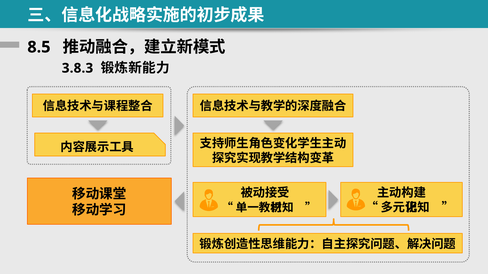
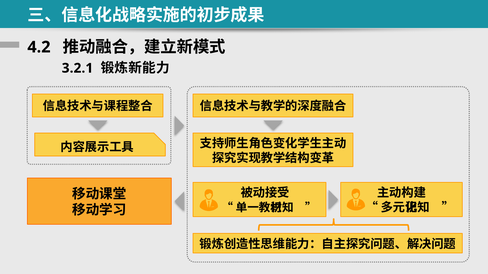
8.5: 8.5 -> 4.2
3.8.3: 3.8.3 -> 3.2.1
